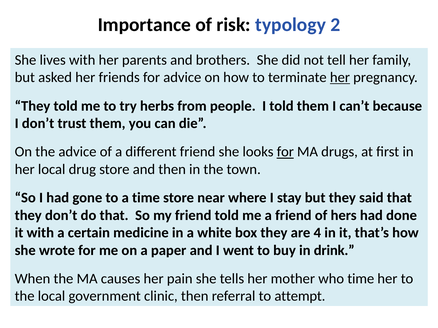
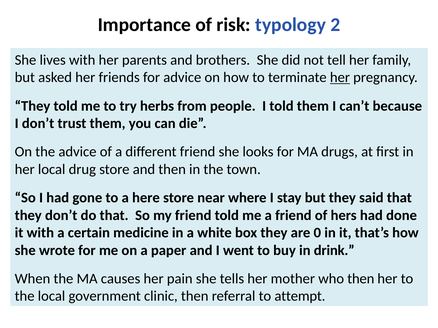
for at (285, 152) underline: present -> none
a time: time -> here
4: 4 -> 0
who time: time -> then
